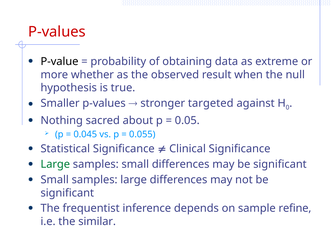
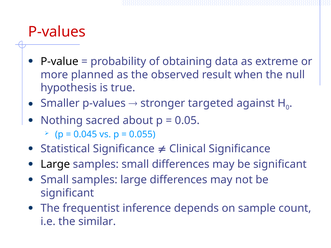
whether: whether -> planned
Large at (55, 164) colour: green -> black
refine: refine -> count
